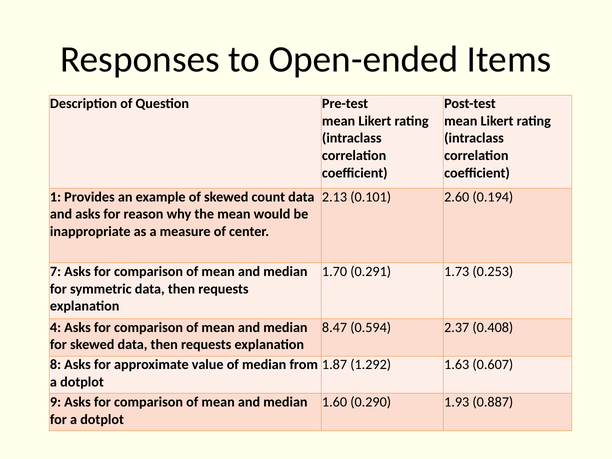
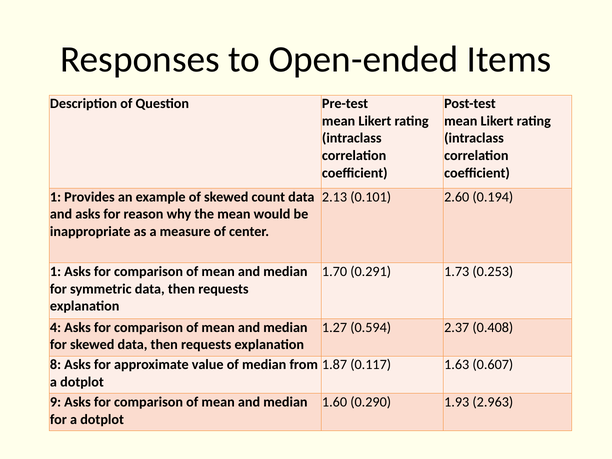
7 at (56, 272): 7 -> 1
8.47: 8.47 -> 1.27
1.292: 1.292 -> 0.117
0.887: 0.887 -> 2.963
